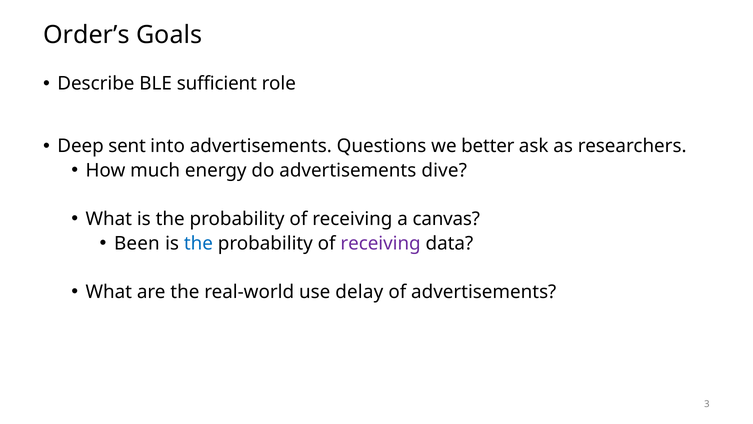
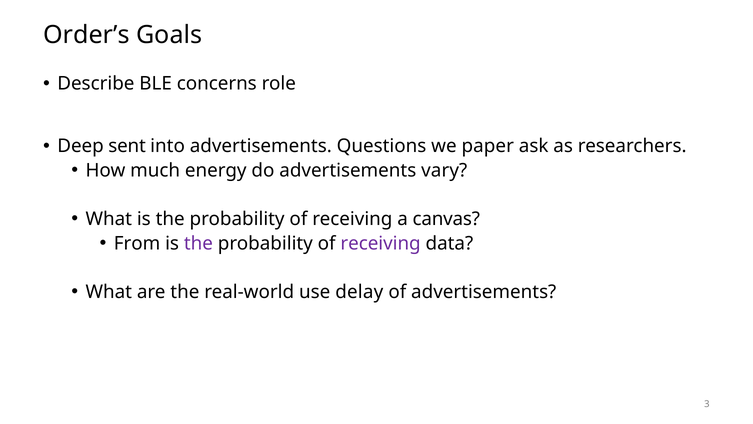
sufficient: sufficient -> concerns
better: better -> paper
dive: dive -> vary
Been: Been -> From
the at (198, 243) colour: blue -> purple
